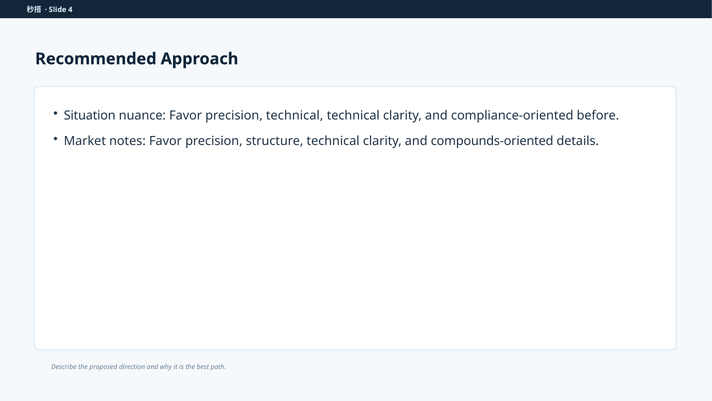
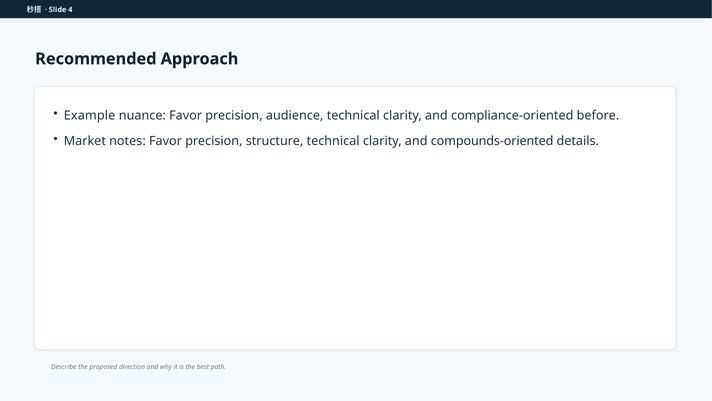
Situation: Situation -> Example
precision technical: technical -> audience
